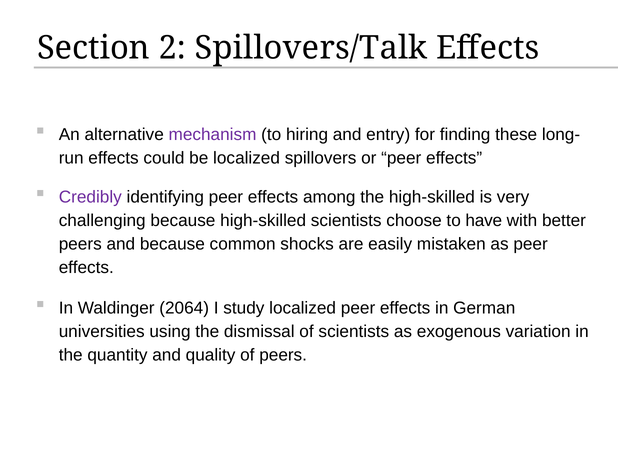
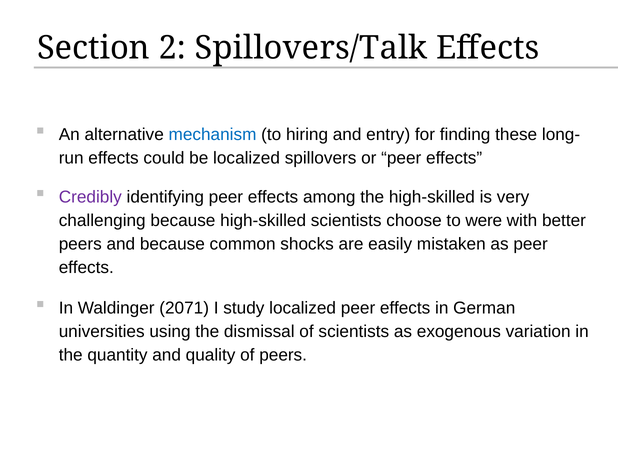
mechanism colour: purple -> blue
have: have -> were
2064: 2064 -> 2071
